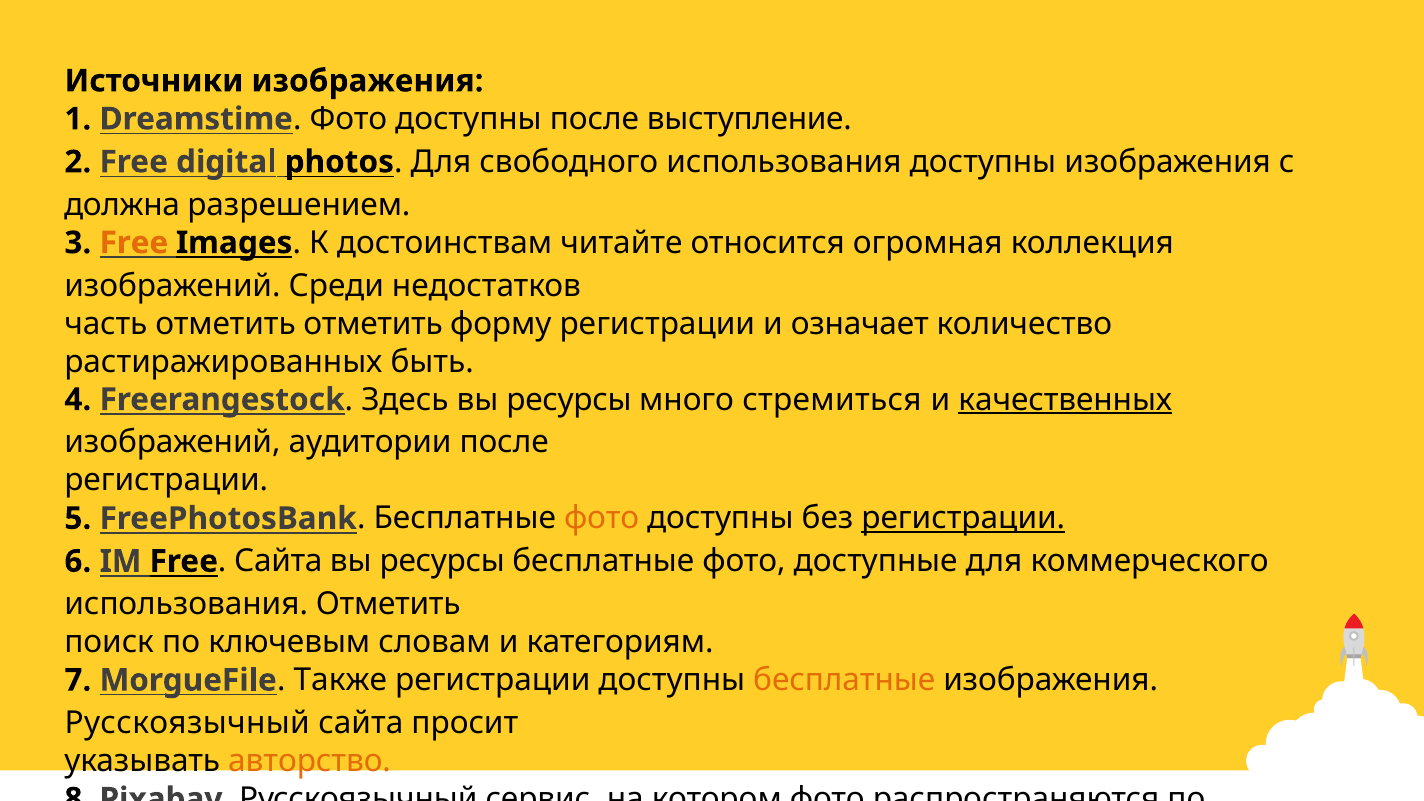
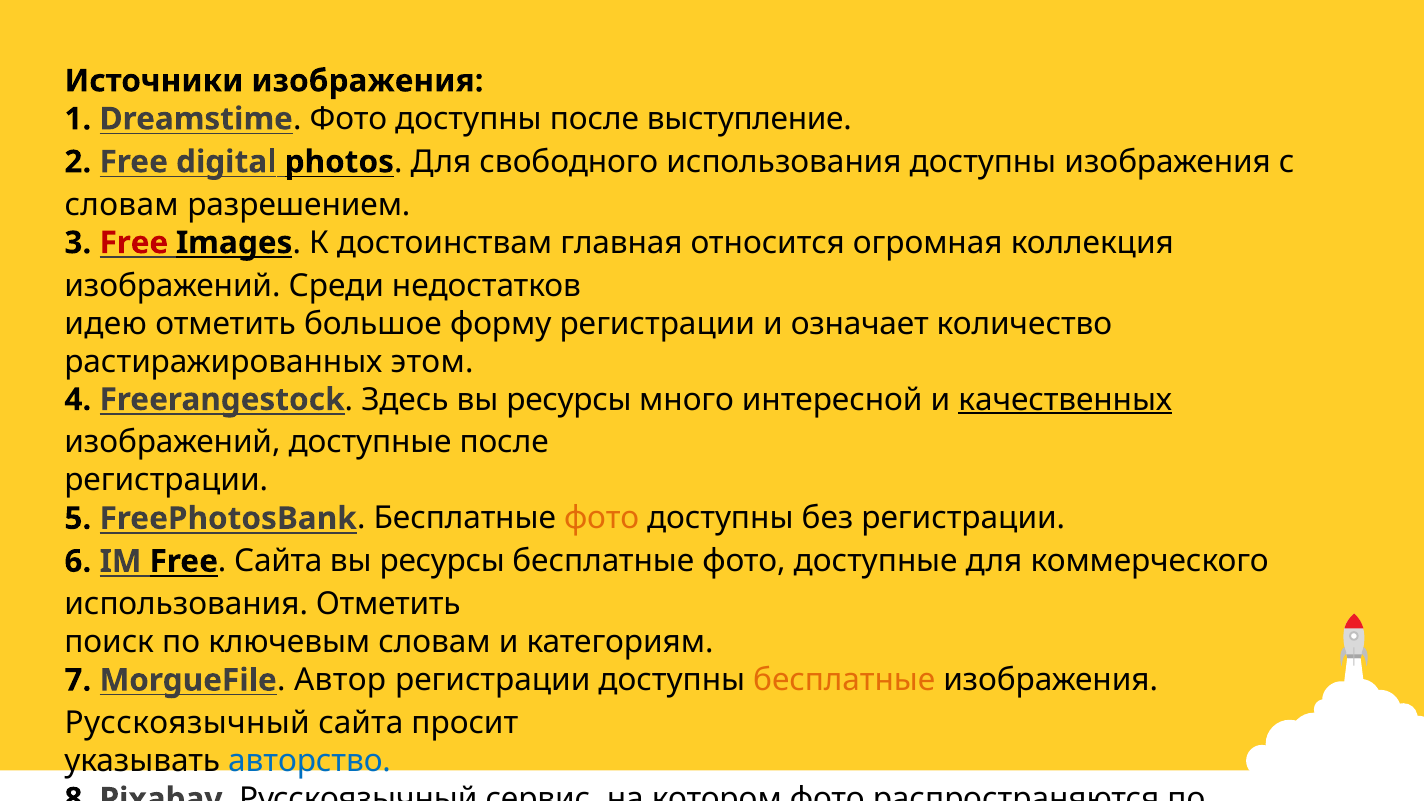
должна at (122, 205): должна -> словам
Free at (134, 243) colour: orange -> red
читайте: читайте -> главная
часть: часть -> идею
отметить отметить: отметить -> большое
растиражированных быть: быть -> этом
стремиться: стремиться -> интересной
изображений аудитории: аудитории -> доступные
регистрации at (963, 518) underline: present -> none
Также: Также -> Автор
авторство colour: orange -> blue
